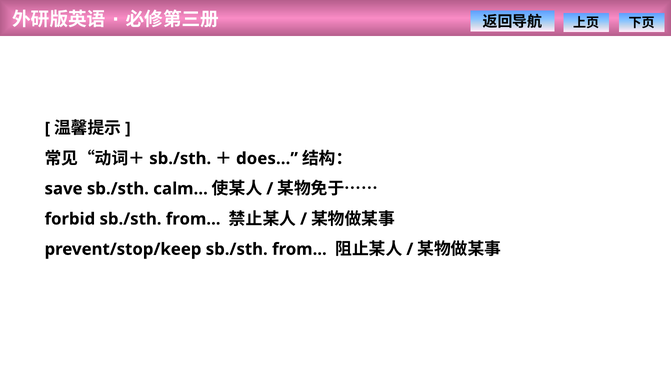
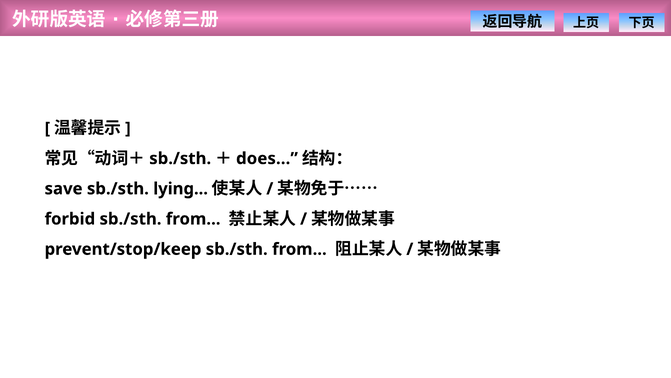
calm: calm -> lying
